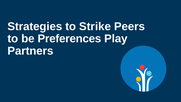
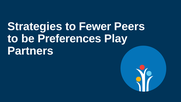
Strike: Strike -> Fewer
